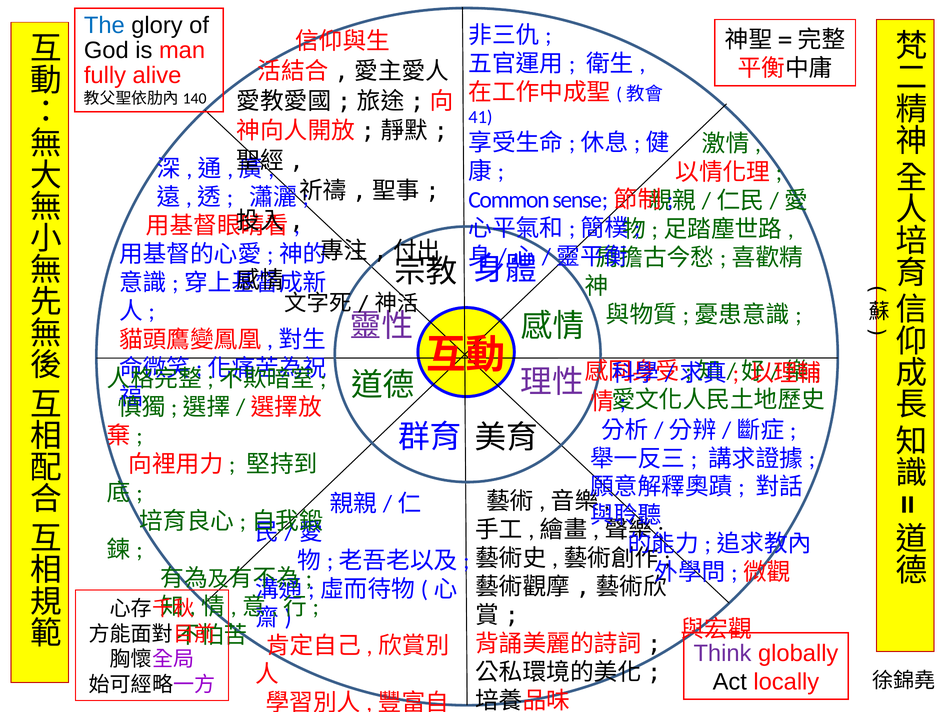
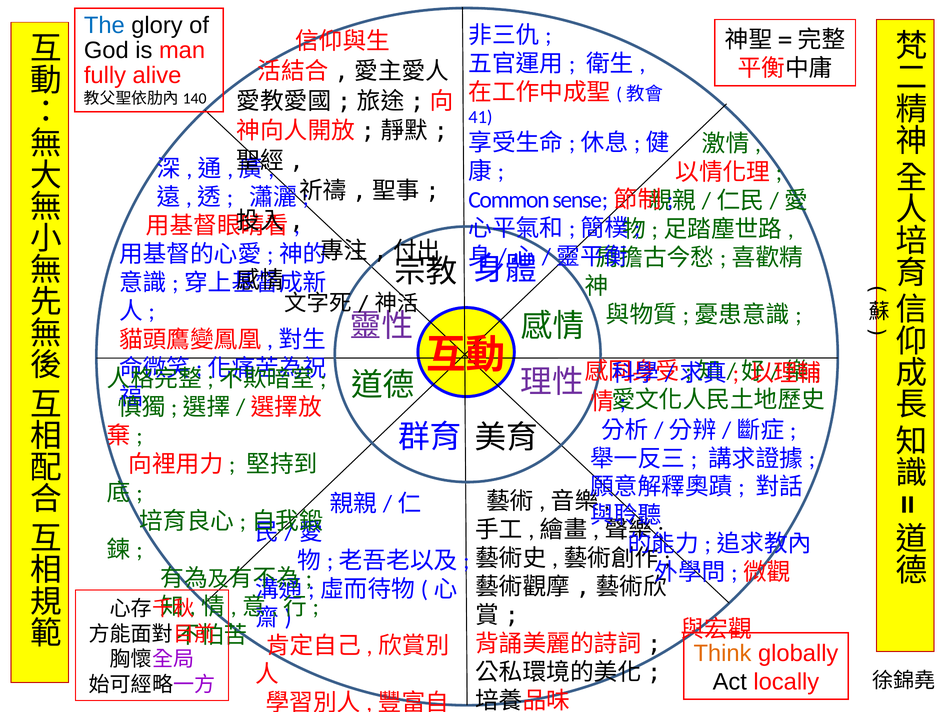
Think colour: purple -> orange
